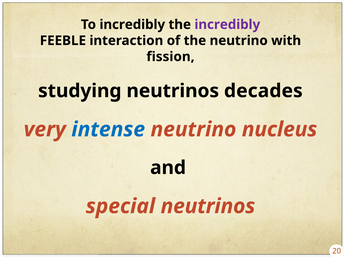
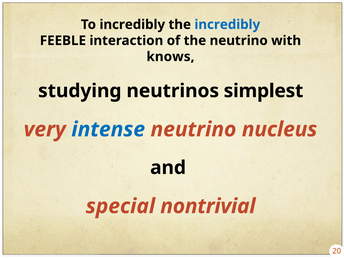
incredibly at (227, 25) colour: purple -> blue
fission: fission -> knows
decades: decades -> simplest
special neutrinos: neutrinos -> nontrivial
